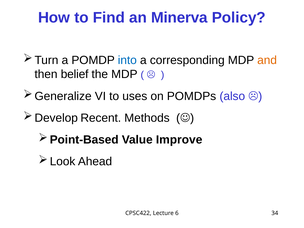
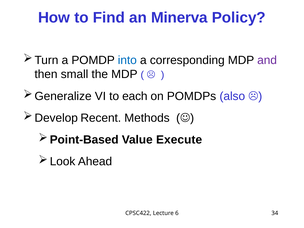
and colour: orange -> purple
belief: belief -> small
uses: uses -> each
Improve: Improve -> Execute
